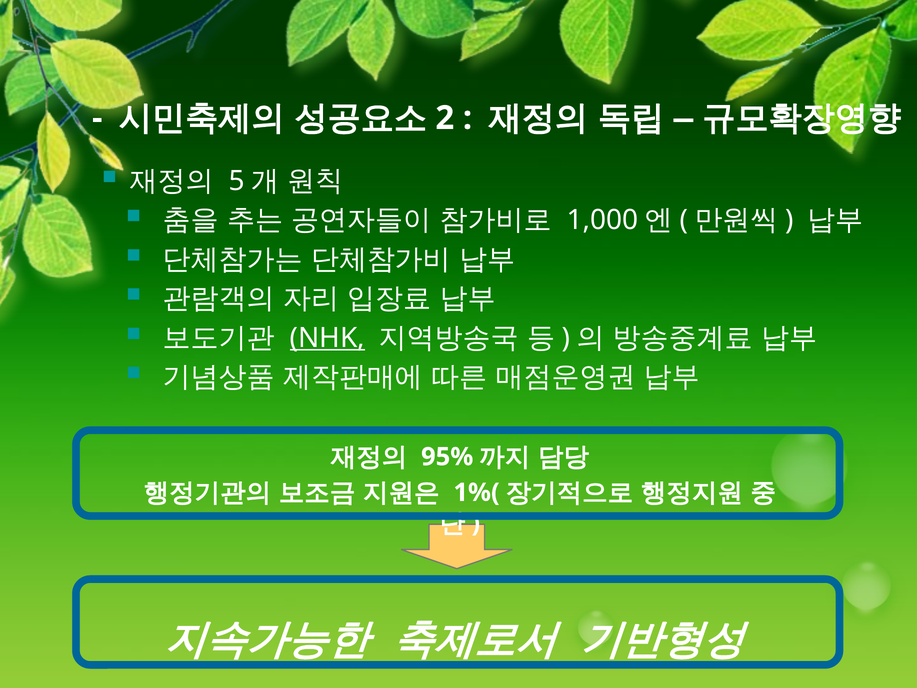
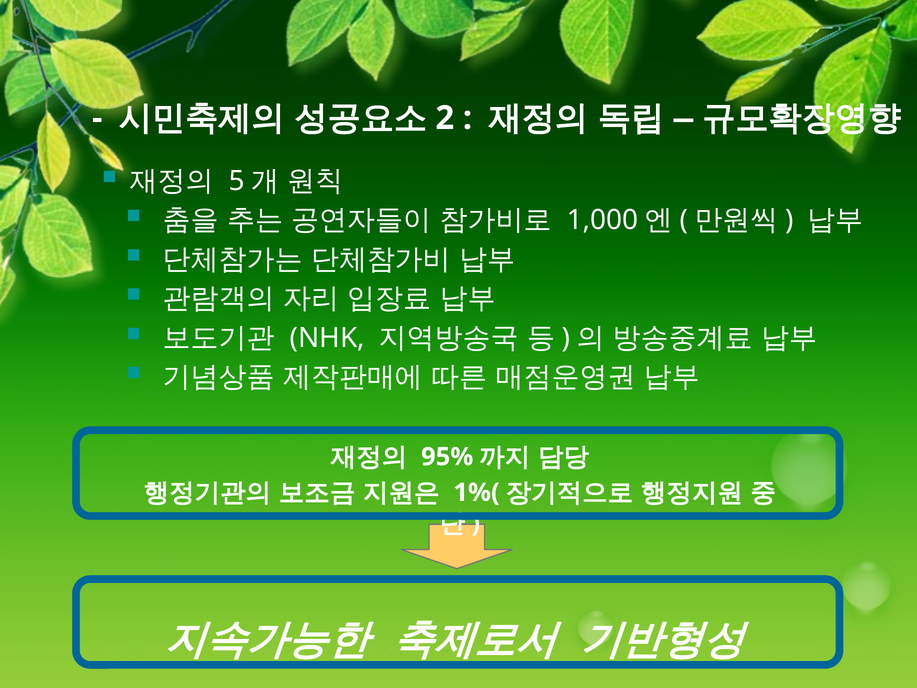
NHK underline: present -> none
